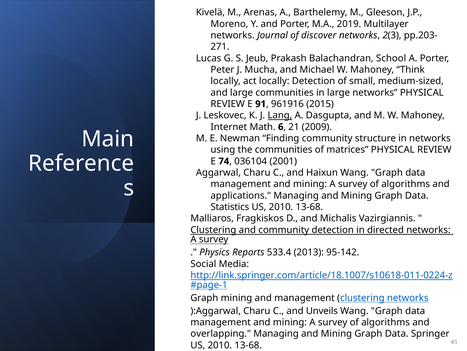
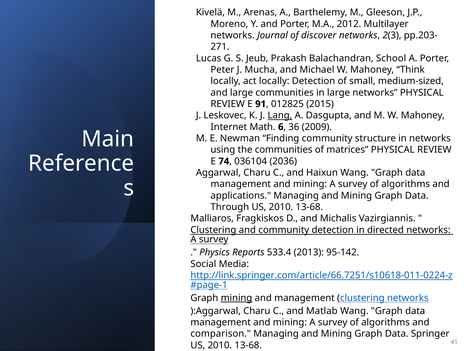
2019: 2019 -> 2012
961916: 961916 -> 012825
21: 21 -> 36
2001: 2001 -> 2036
Statistics: Statistics -> Through
http://link.springer.com/article/18.1007/s10618-011-0224-z: http://link.springer.com/article/18.1007/s10618-011-0224-z -> http://link.springer.com/article/66.7251/s10618-011-0224-z
mining at (236, 297) underline: none -> present
Unveils: Unveils -> Matlab
overlapping: overlapping -> comparison
